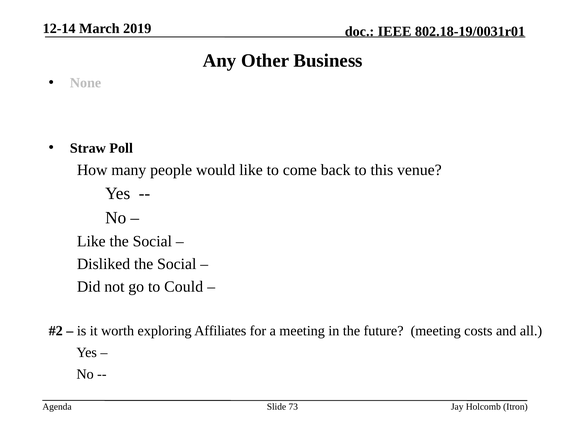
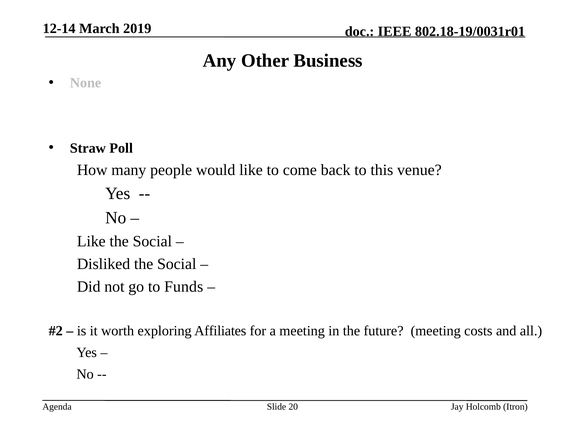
Could: Could -> Funds
73: 73 -> 20
